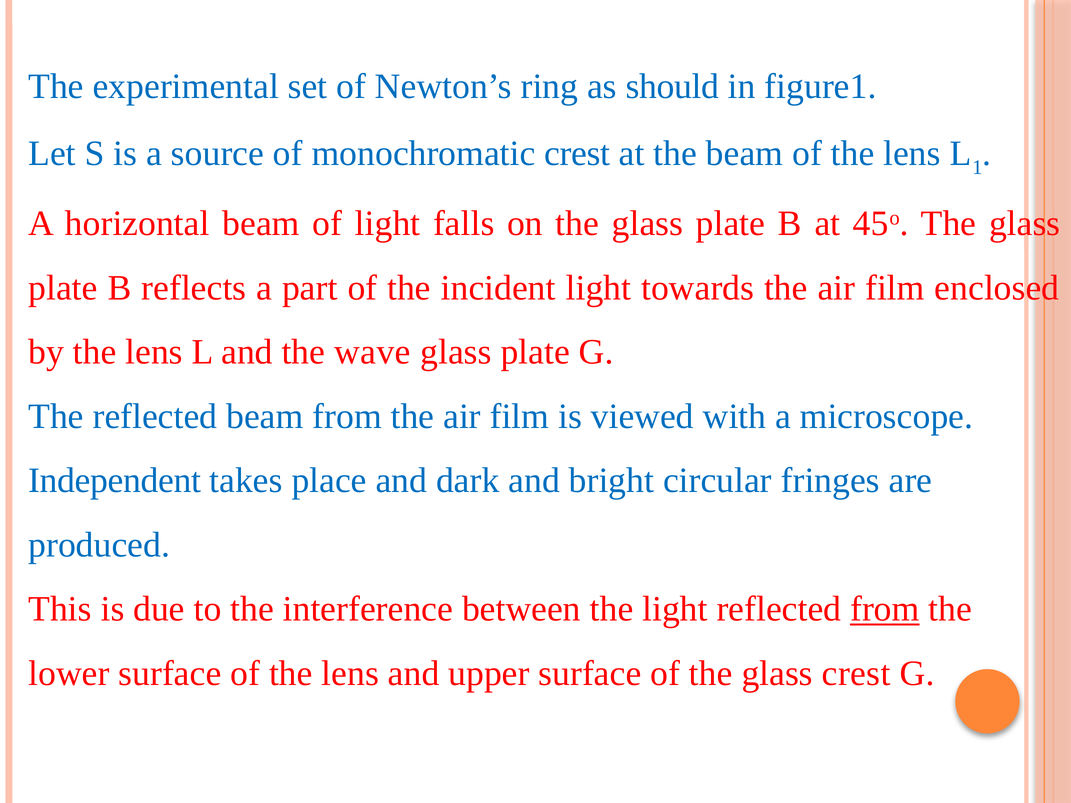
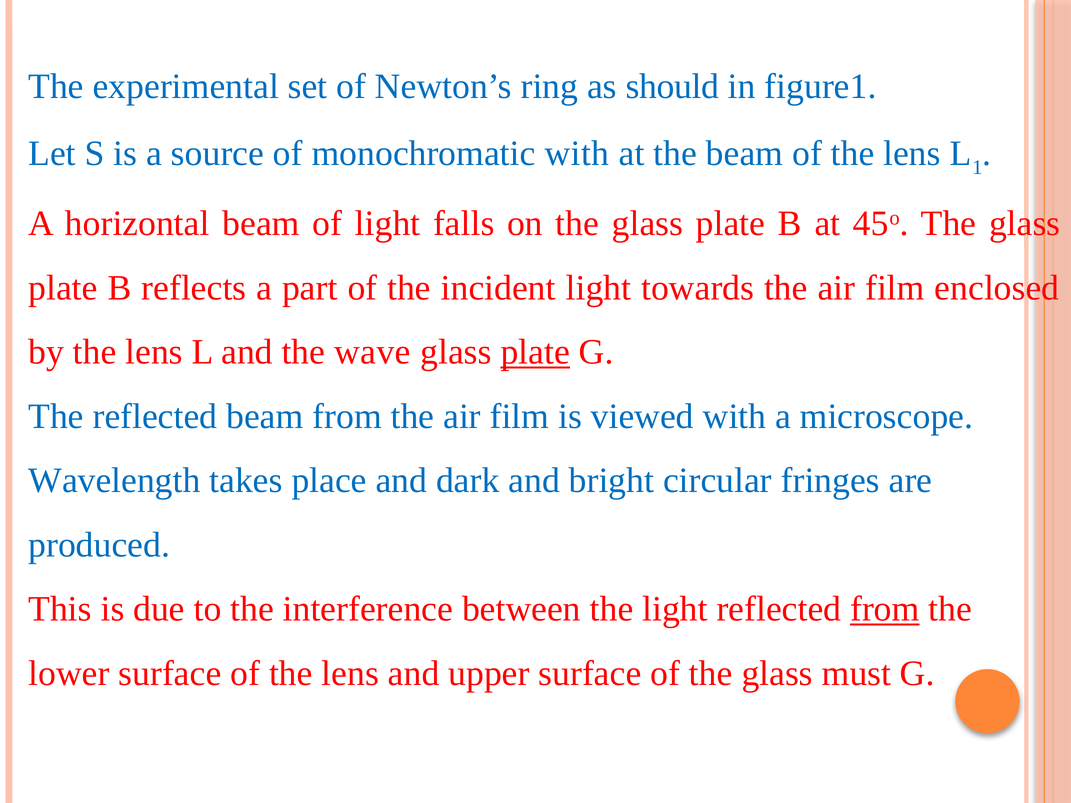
monochromatic crest: crest -> with
plate at (535, 352) underline: none -> present
Independent: Independent -> Wavelength
glass crest: crest -> must
